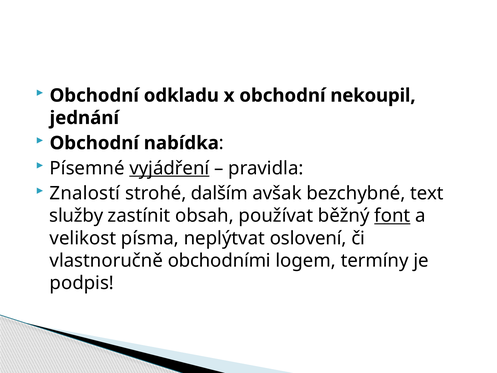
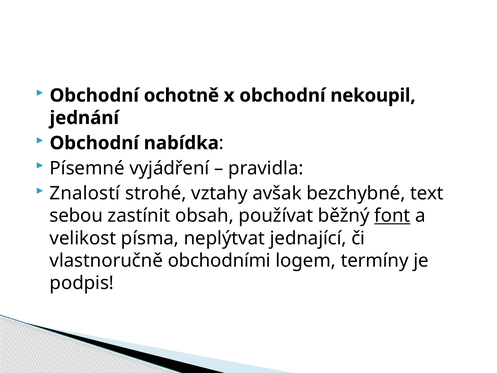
odkladu: odkladu -> ochotně
vyjádření underline: present -> none
dalším: dalším -> vztahy
služby: služby -> sebou
oslovení: oslovení -> jednající
